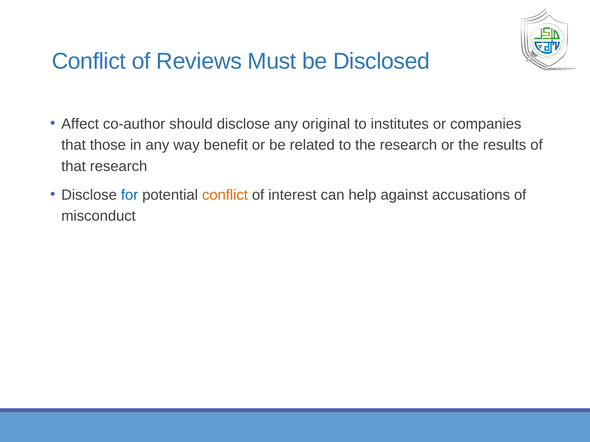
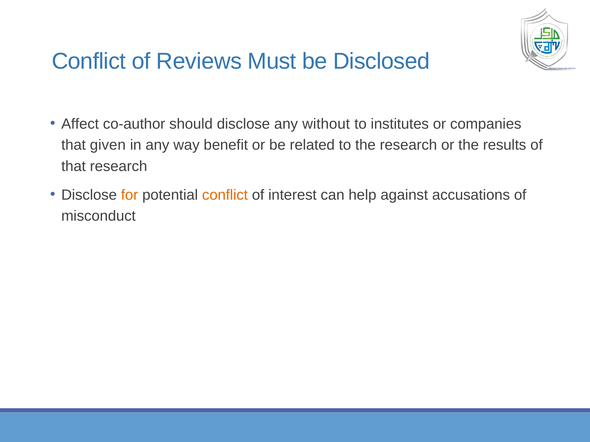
original: original -> without
those: those -> given
for colour: blue -> orange
